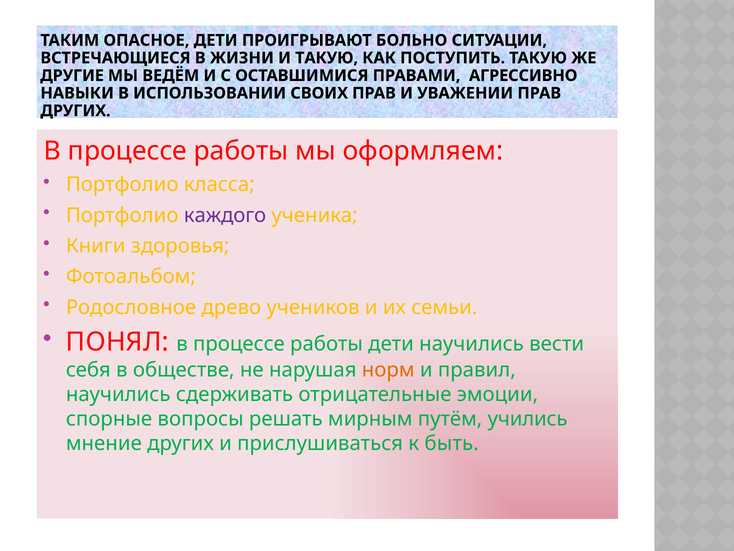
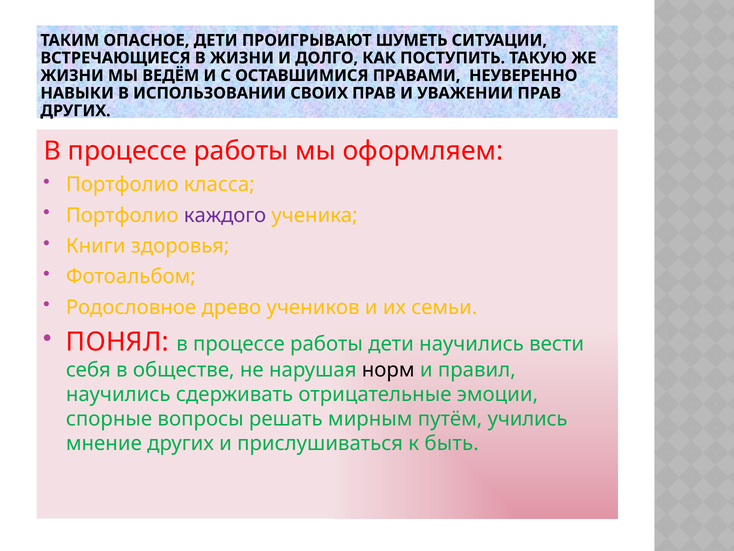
БОЛЬНО: БОЛЬНО -> ШУМЕТЬ
И ТАКУЮ: ТАКУЮ -> ДОЛГО
ДРУГИЕ at (72, 76): ДРУГИЕ -> ЖИЗНИ
АГРЕССИВНО: АГРЕССИВНО -> НЕУВЕРЕННО
норм colour: orange -> black
